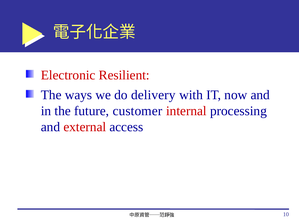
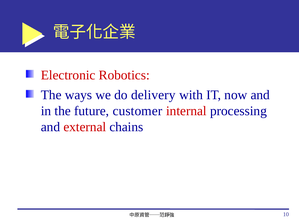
Resilient: Resilient -> Robotics
access: access -> chains
